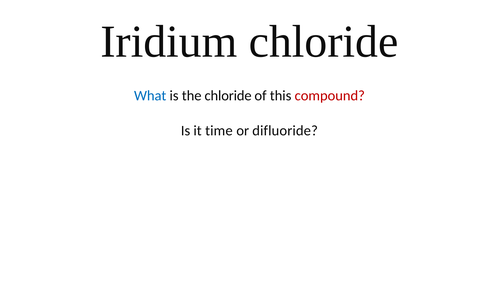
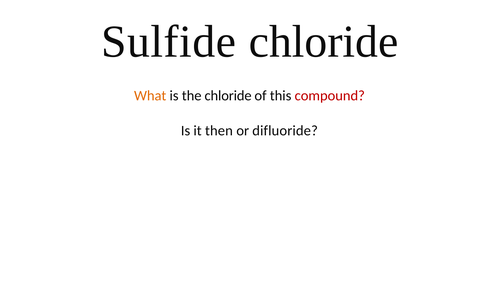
Iridium: Iridium -> Sulfide
What colour: blue -> orange
time: time -> then
